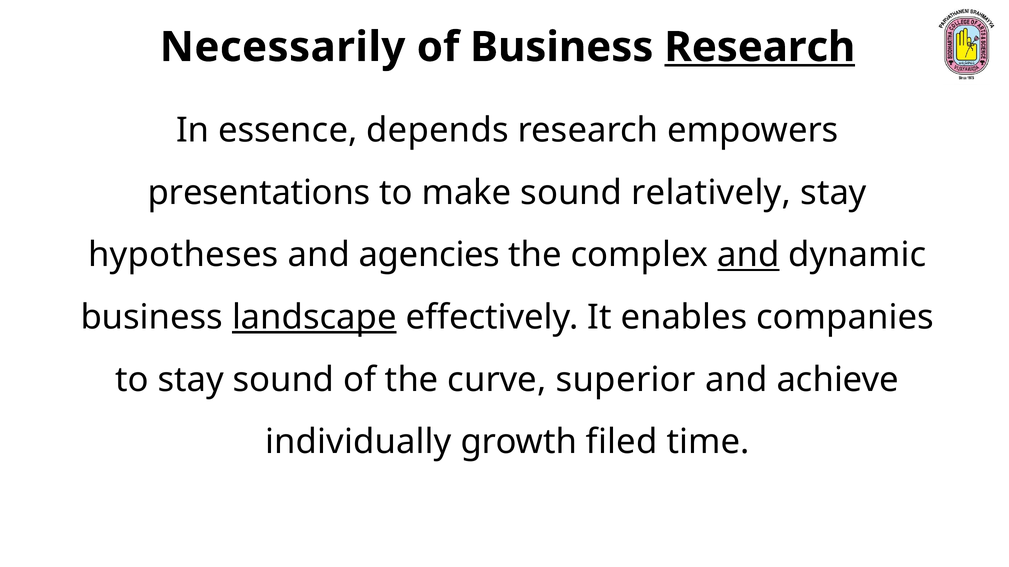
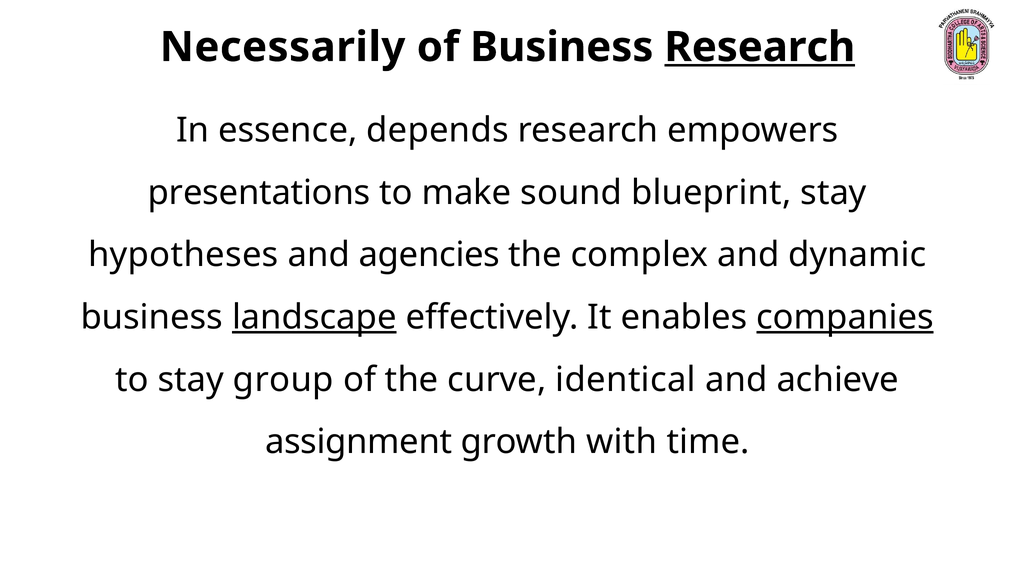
relatively: relatively -> blueprint
and at (748, 255) underline: present -> none
companies underline: none -> present
stay sound: sound -> group
superior: superior -> identical
individually: individually -> assignment
filed: filed -> with
